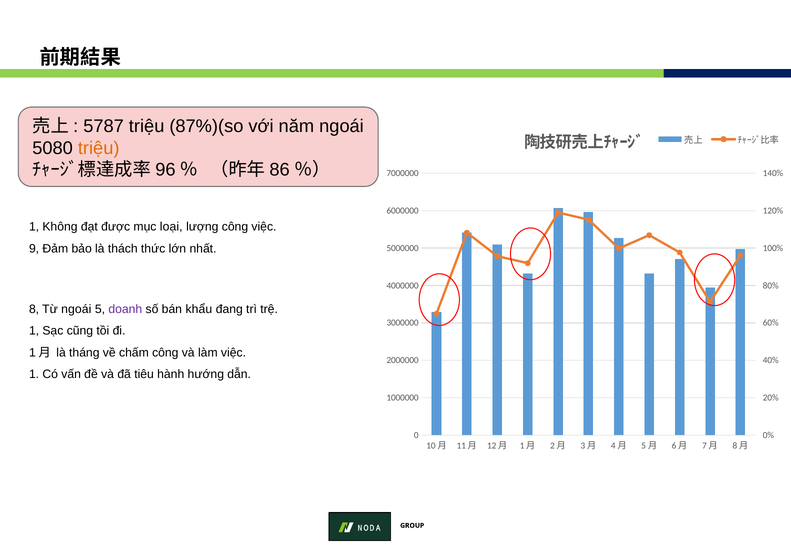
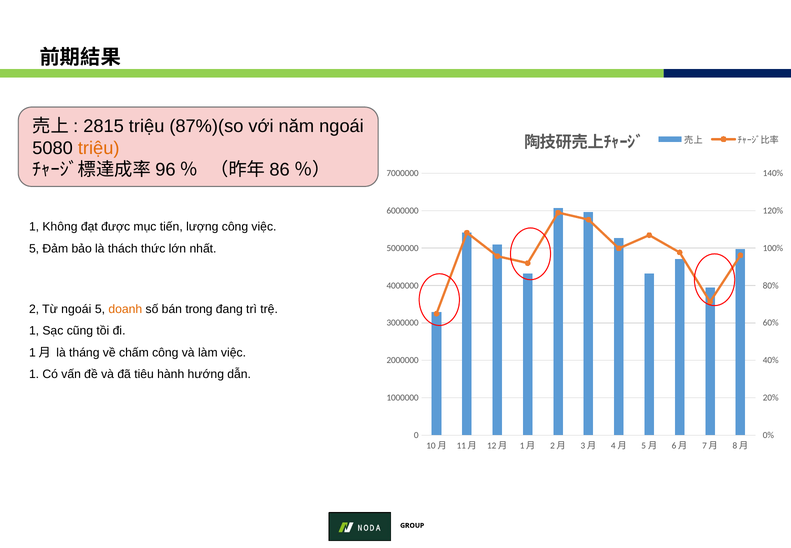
5787: 5787 -> 2815
loại: loại -> tiến
9 at (34, 248): 9 -> 5
8: 8 -> 2
doanh colour: purple -> orange
khẩu: khẩu -> trong
